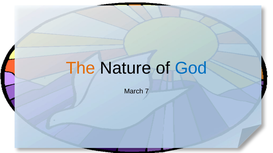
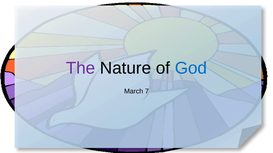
The colour: orange -> purple
